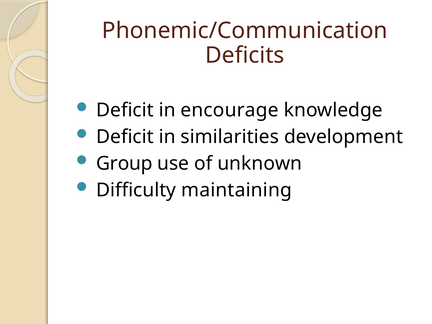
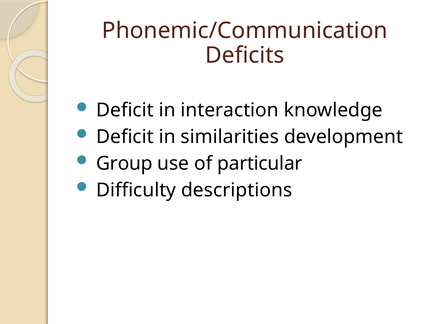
encourage: encourage -> interaction
unknown: unknown -> particular
maintaining: maintaining -> descriptions
